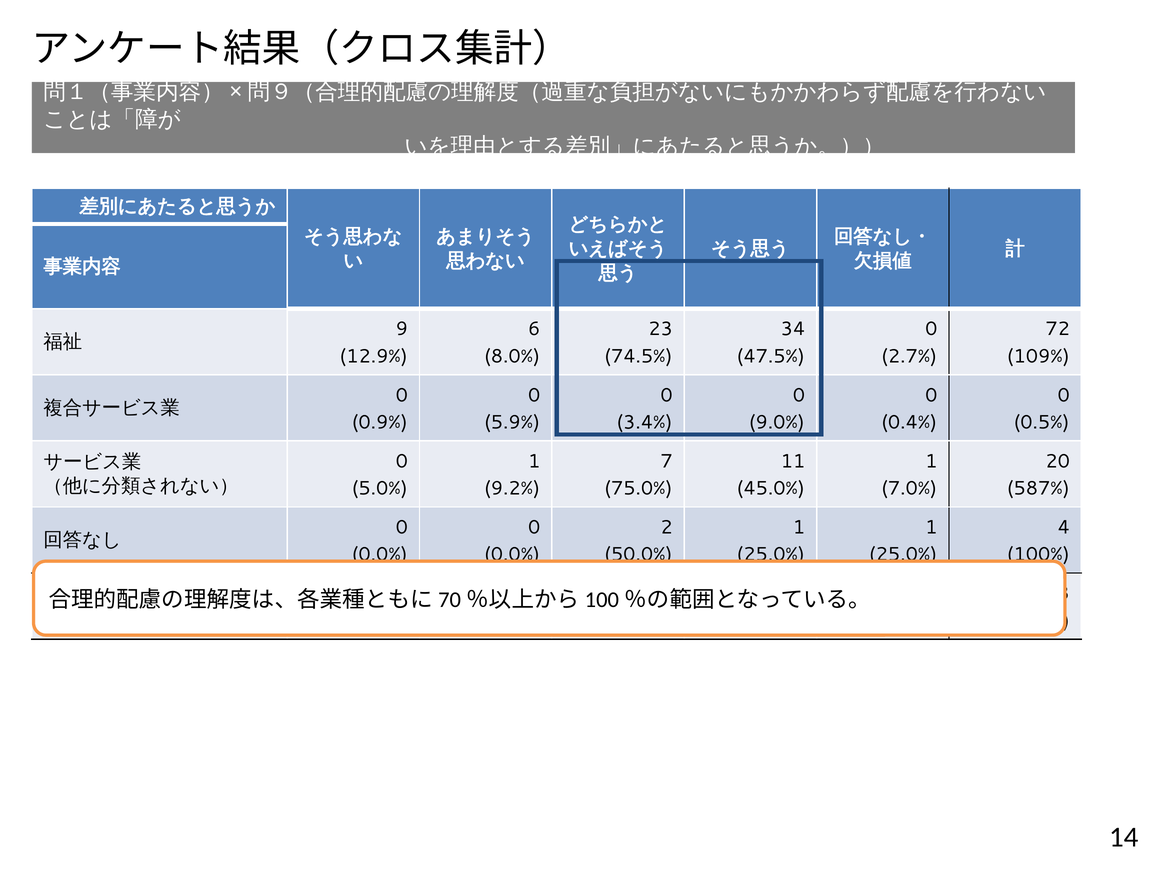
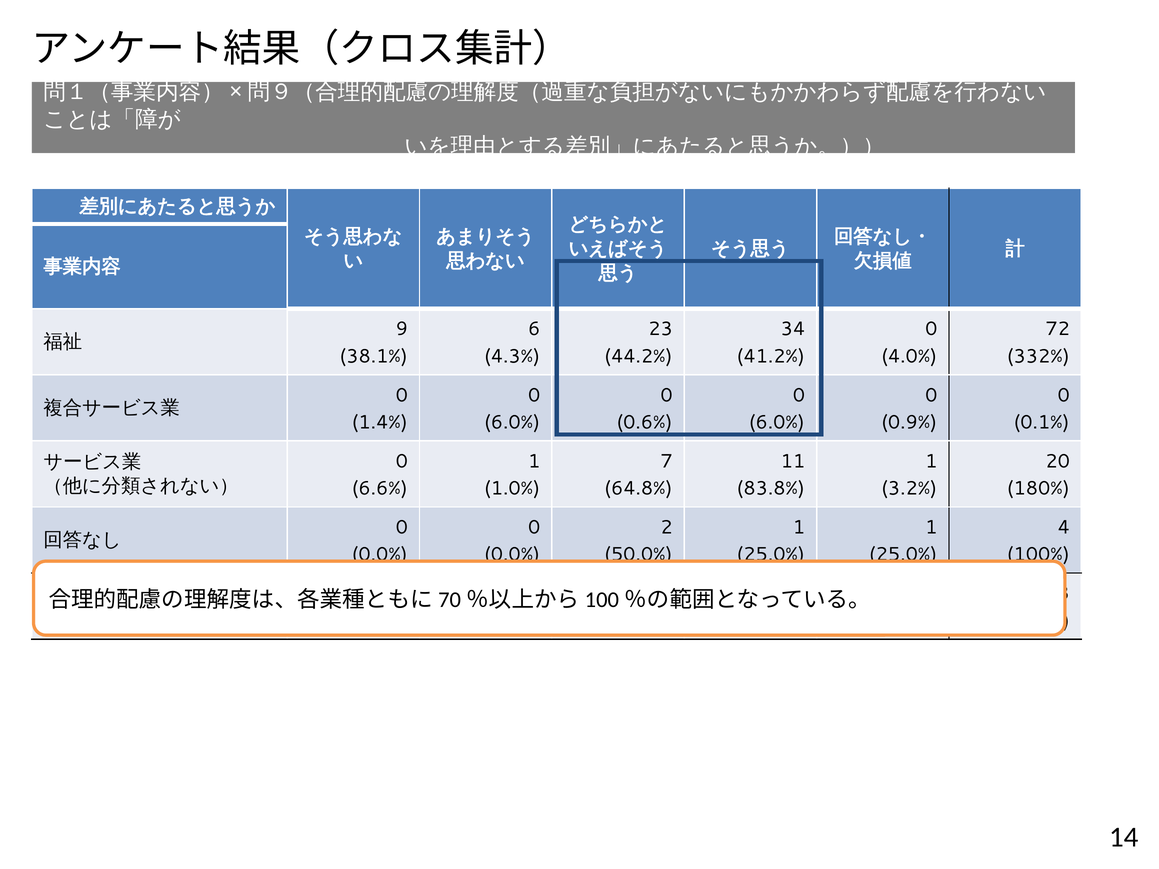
12.9%: 12.9% -> 38.1%
8.0%: 8.0% -> 4.3%
74.5%: 74.5% -> 44.2%
47.5%: 47.5% -> 41.2%
2.7%: 2.7% -> 4.0%
109%: 109% -> 332%
0.9%: 0.9% -> 1.4%
5.9% at (512, 423): 5.9% -> 6.0%
3.4%: 3.4% -> 0.6%
9.0% at (777, 423): 9.0% -> 6.0%
0.4%: 0.4% -> 0.9%
0.5%: 0.5% -> 0.1%
5.0%: 5.0% -> 6.6%
9.2%: 9.2% -> 1.0%
75.0%: 75.0% -> 64.8%
45.0%: 45.0% -> 83.8%
7.0%: 7.0% -> 3.2%
587%: 587% -> 180%
